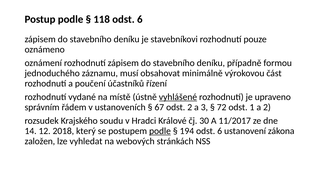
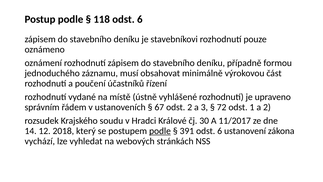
vyhlášené underline: present -> none
194: 194 -> 391
založen: založen -> vychází
